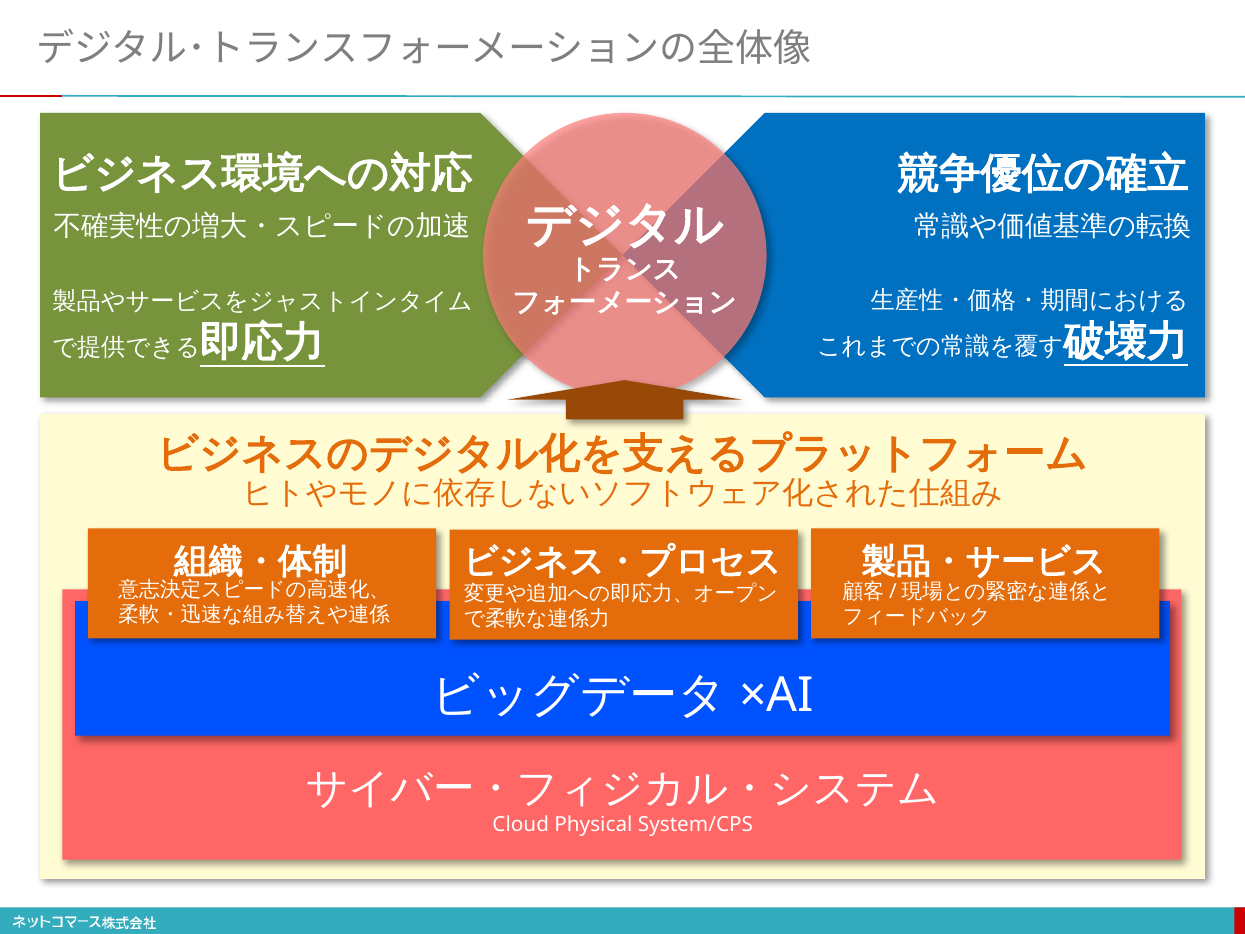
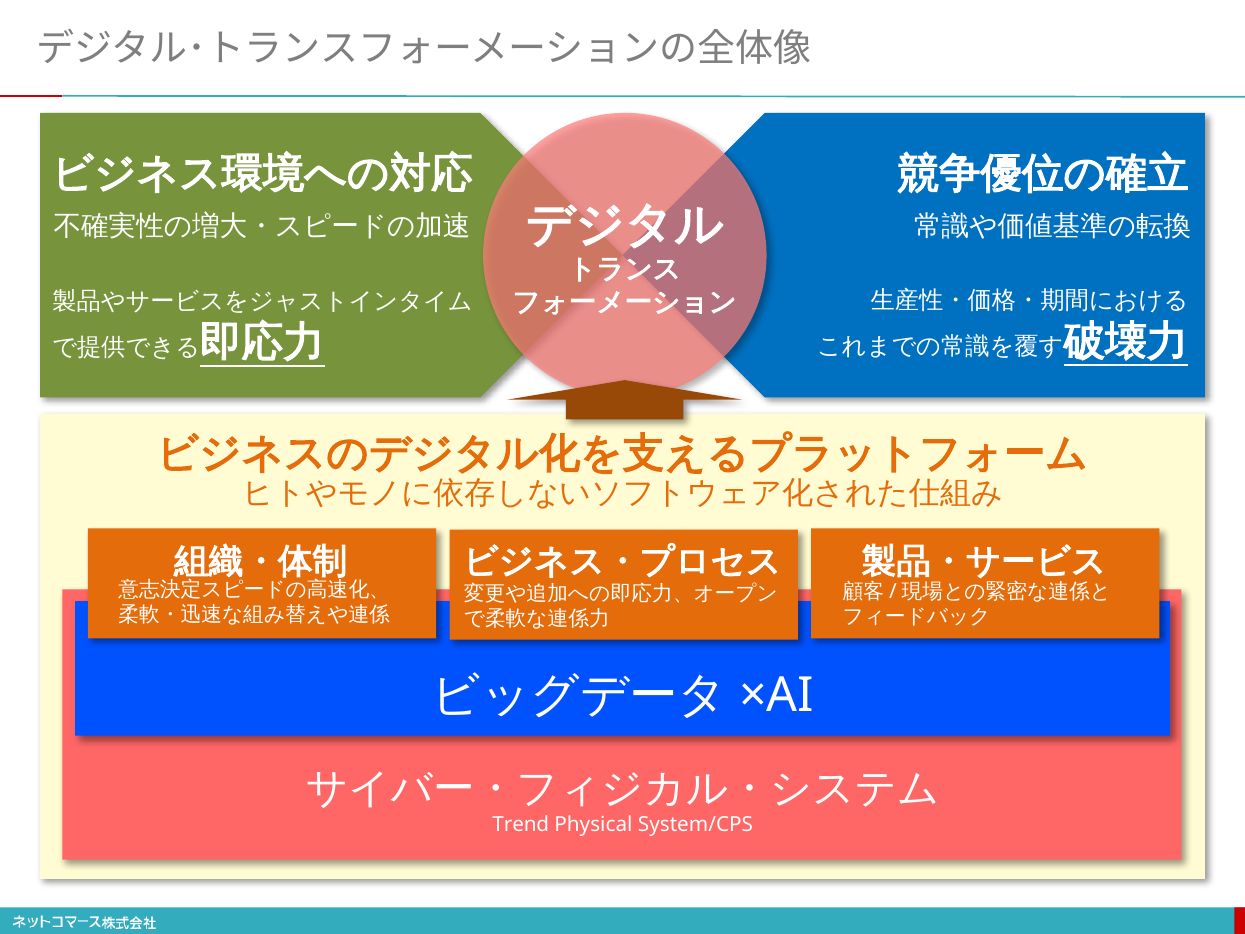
Cloud: Cloud -> Trend
